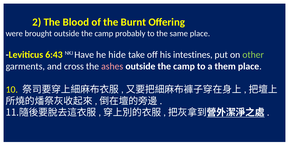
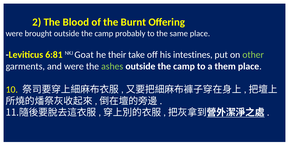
6:43: 6:43 -> 6:81
Have: Have -> Goat
hide: hide -> their
and cross: cross -> were
ashes colour: pink -> light green
